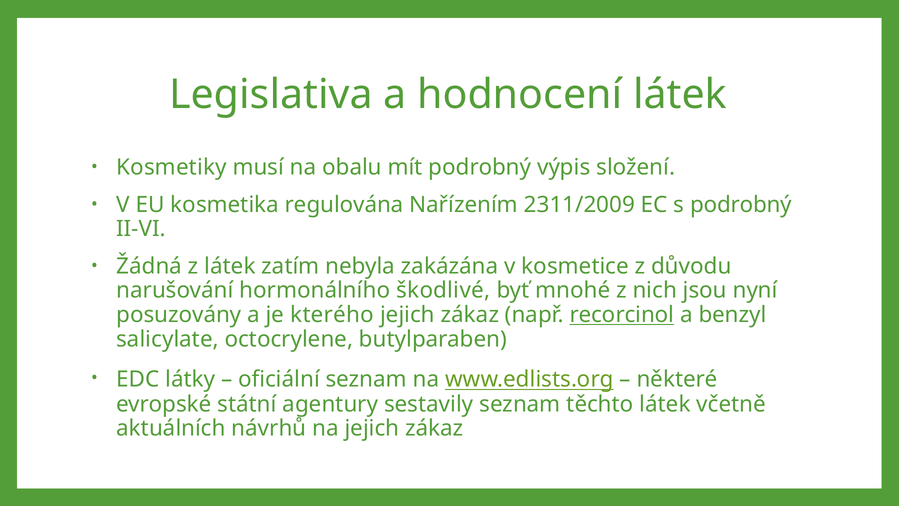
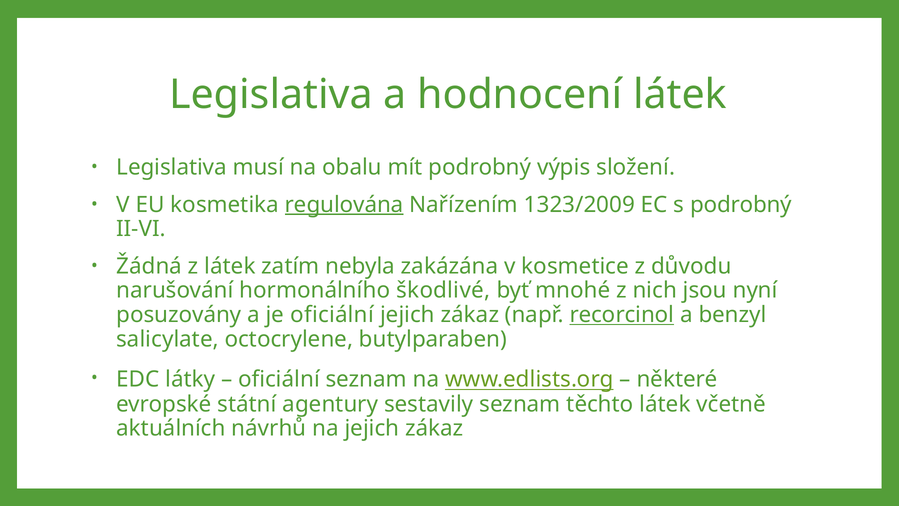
Kosmetiky at (171, 167): Kosmetiky -> Legislativa
regulována underline: none -> present
2311/2009: 2311/2009 -> 1323/2009
je kterého: kterého -> oficiální
